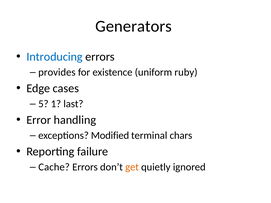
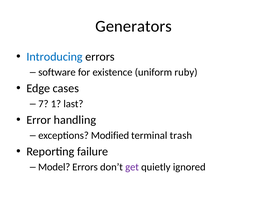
provides: provides -> software
5: 5 -> 7
chars: chars -> trash
Cache: Cache -> Model
get colour: orange -> purple
